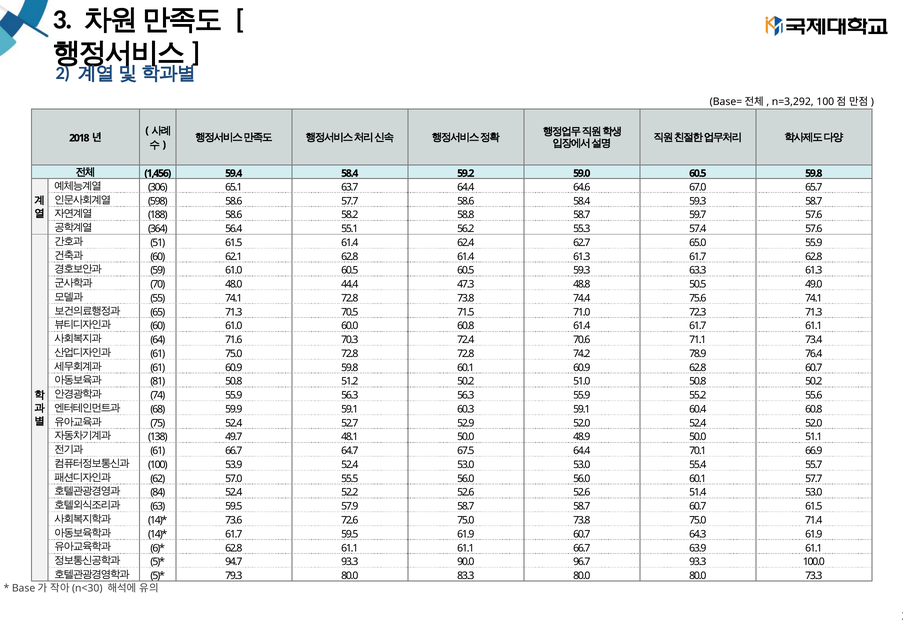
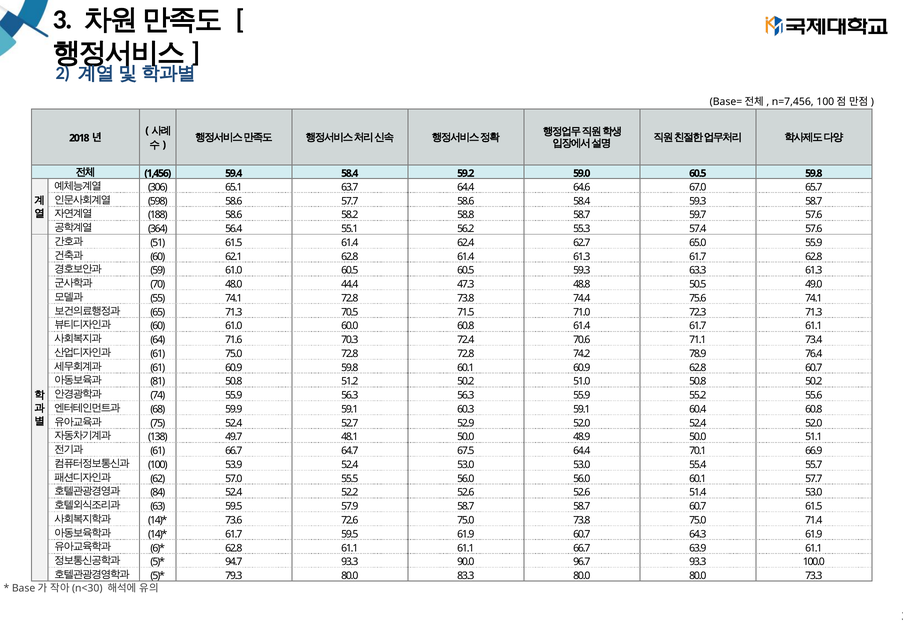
n=3,292: n=3,292 -> n=7,456
